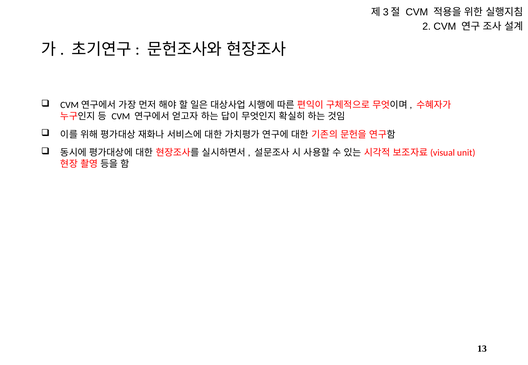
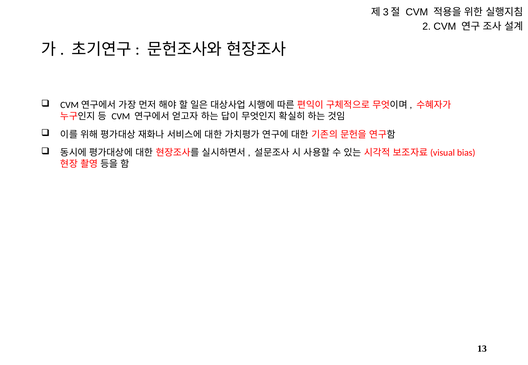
unit: unit -> bias
